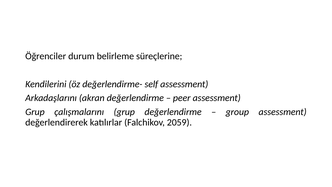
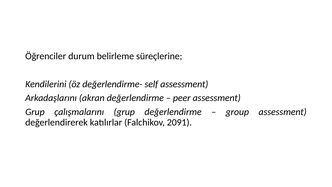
2059: 2059 -> 2091
